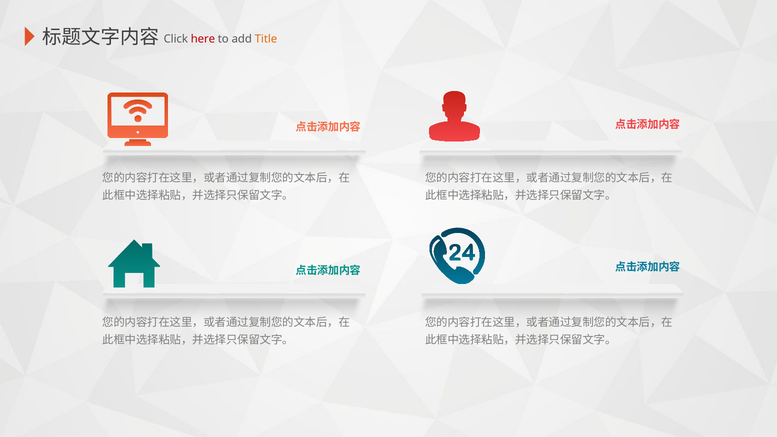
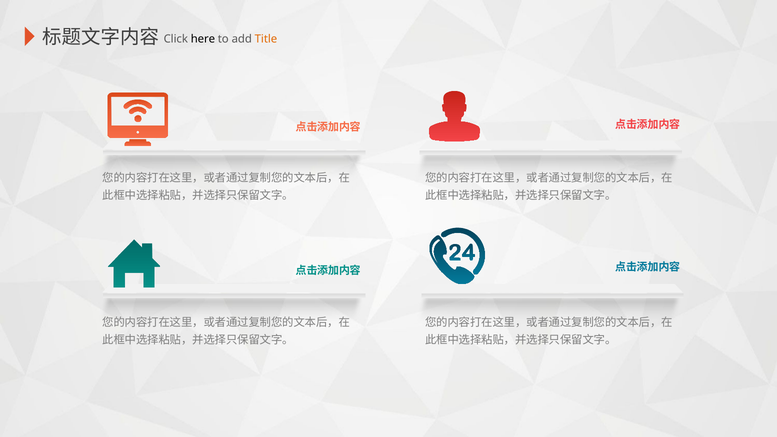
here colour: red -> black
